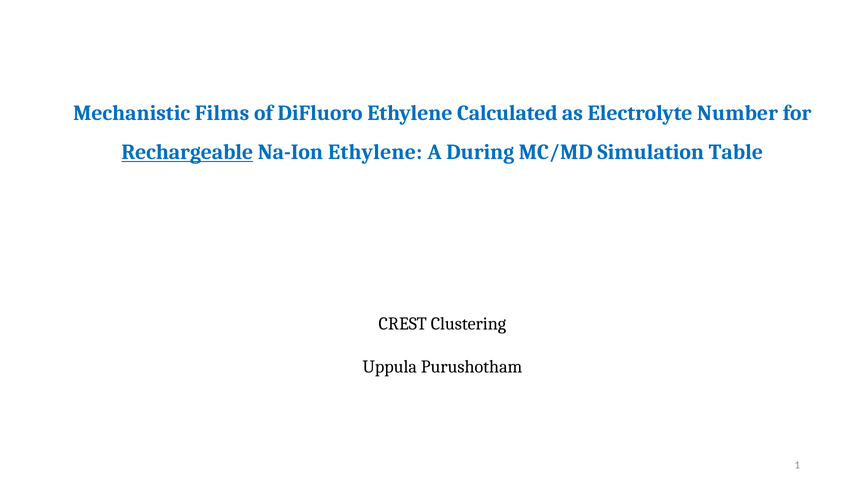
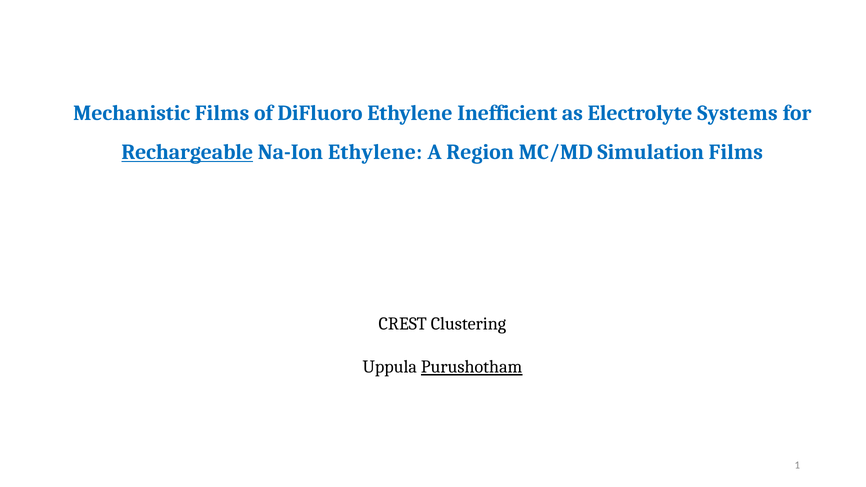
Calculated: Calculated -> Inefficient
Number: Number -> Systems
During: During -> Region
Simulation Table: Table -> Films
Purushotham underline: none -> present
